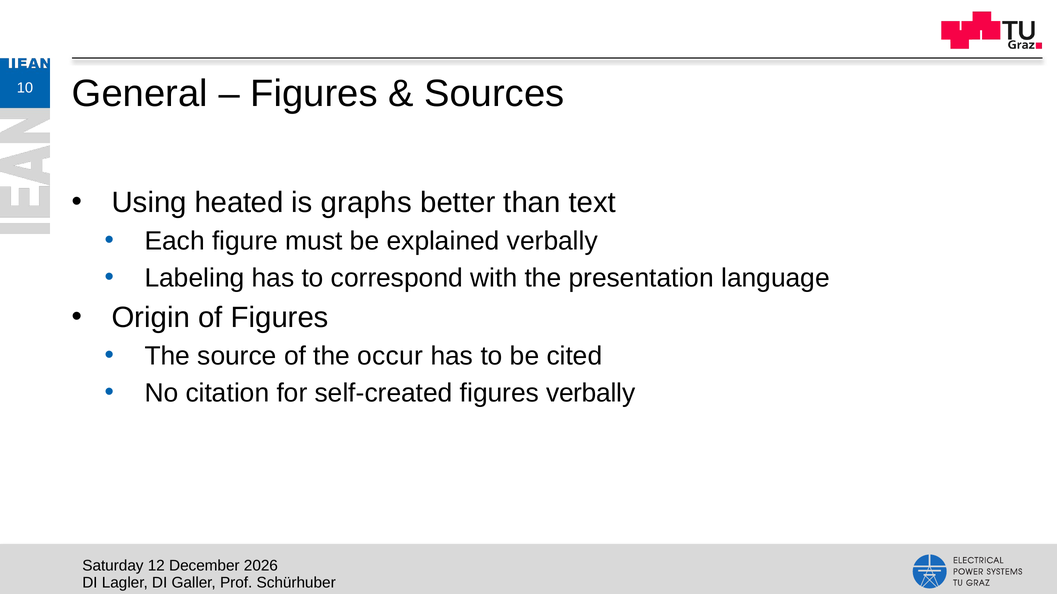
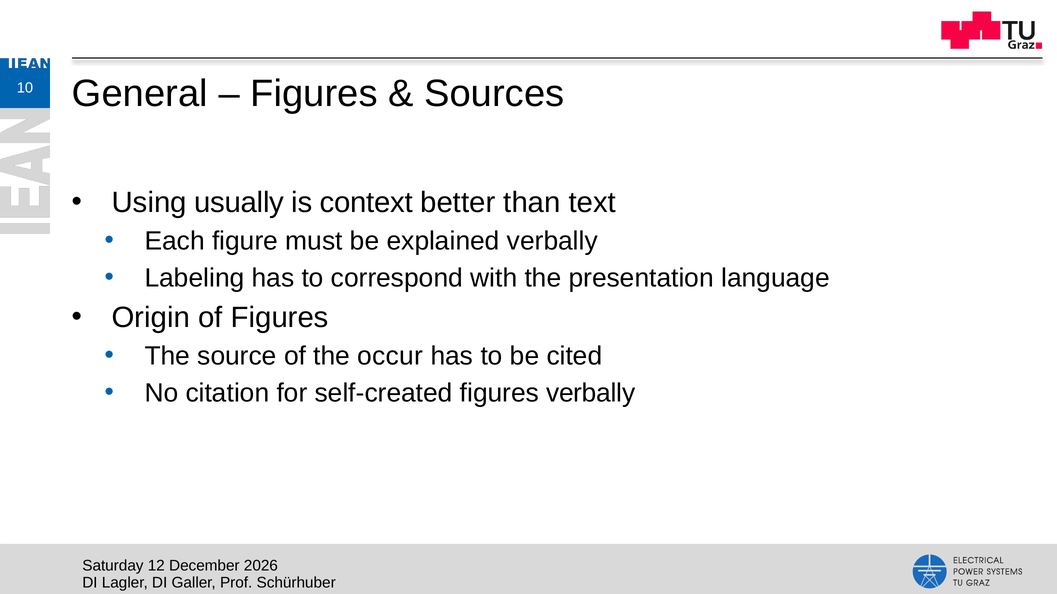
heated: heated -> usually
graphs: graphs -> context
